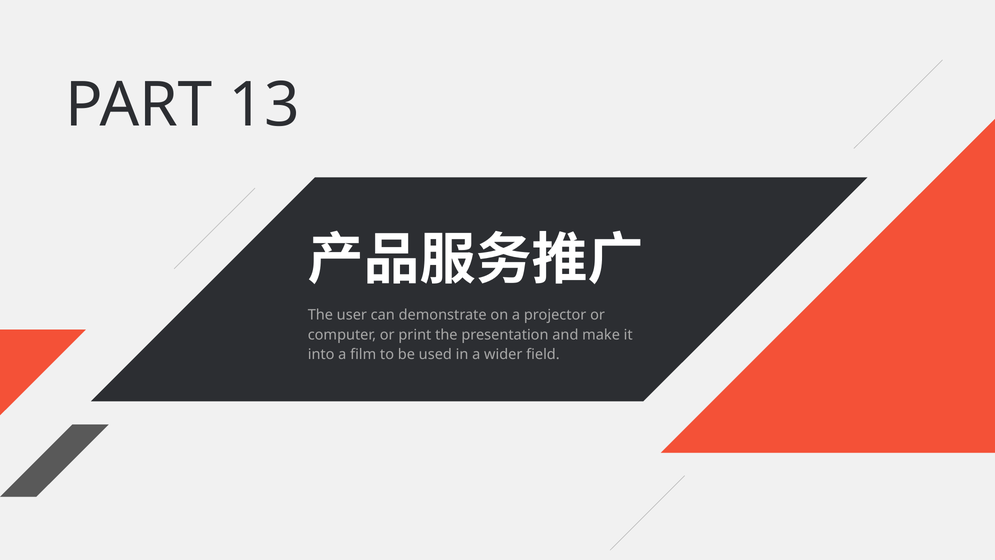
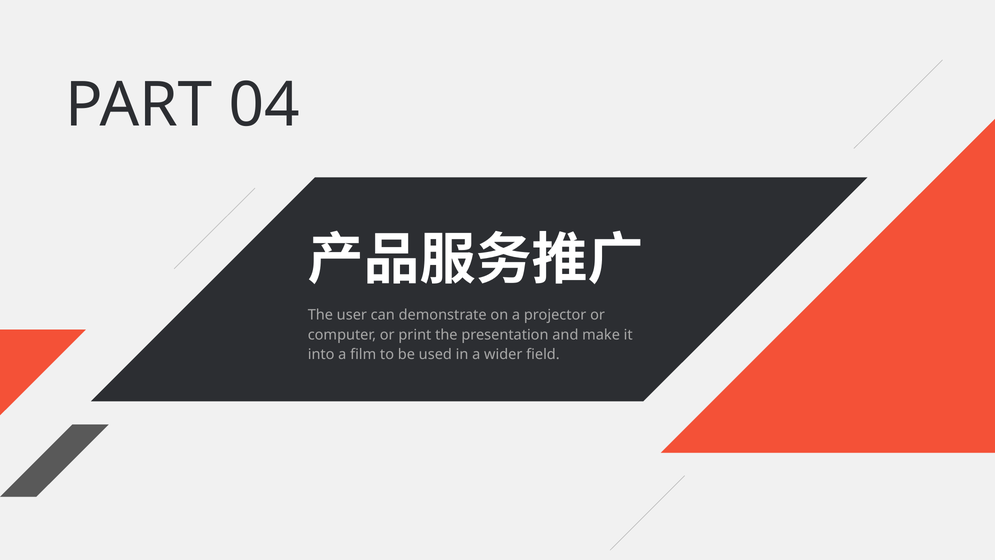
13: 13 -> 04
